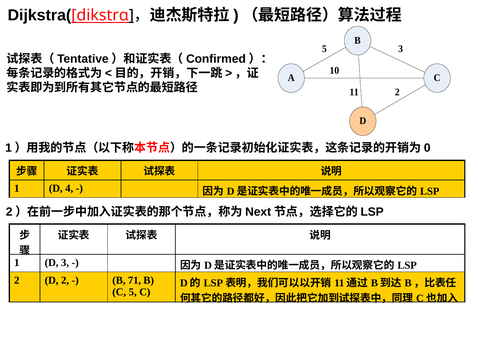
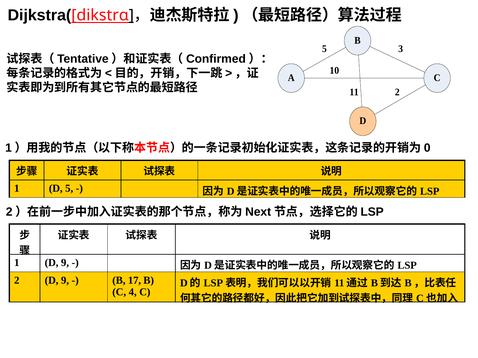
D 4: 4 -> 5
1 D 3: 3 -> 9
2 D 2: 2 -> 9
71: 71 -> 17
C 5: 5 -> 4
